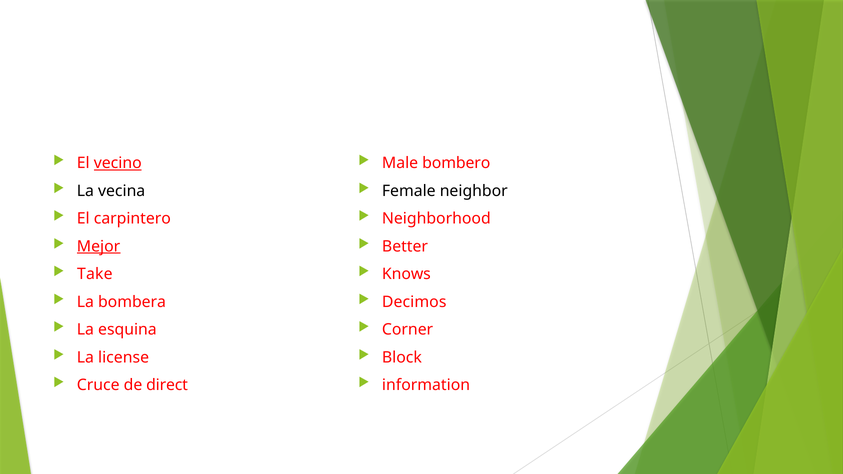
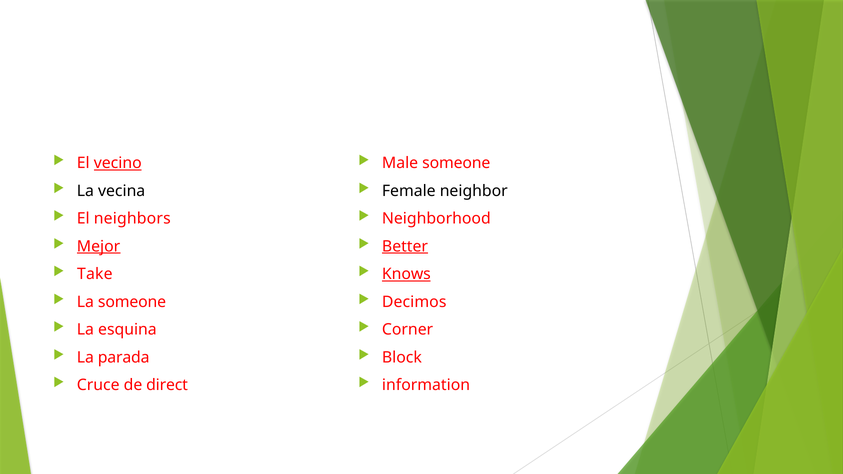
Male bombero: bombero -> someone
carpintero: carpintero -> neighbors
Better underline: none -> present
Knows underline: none -> present
La bombera: bombera -> someone
license: license -> parada
